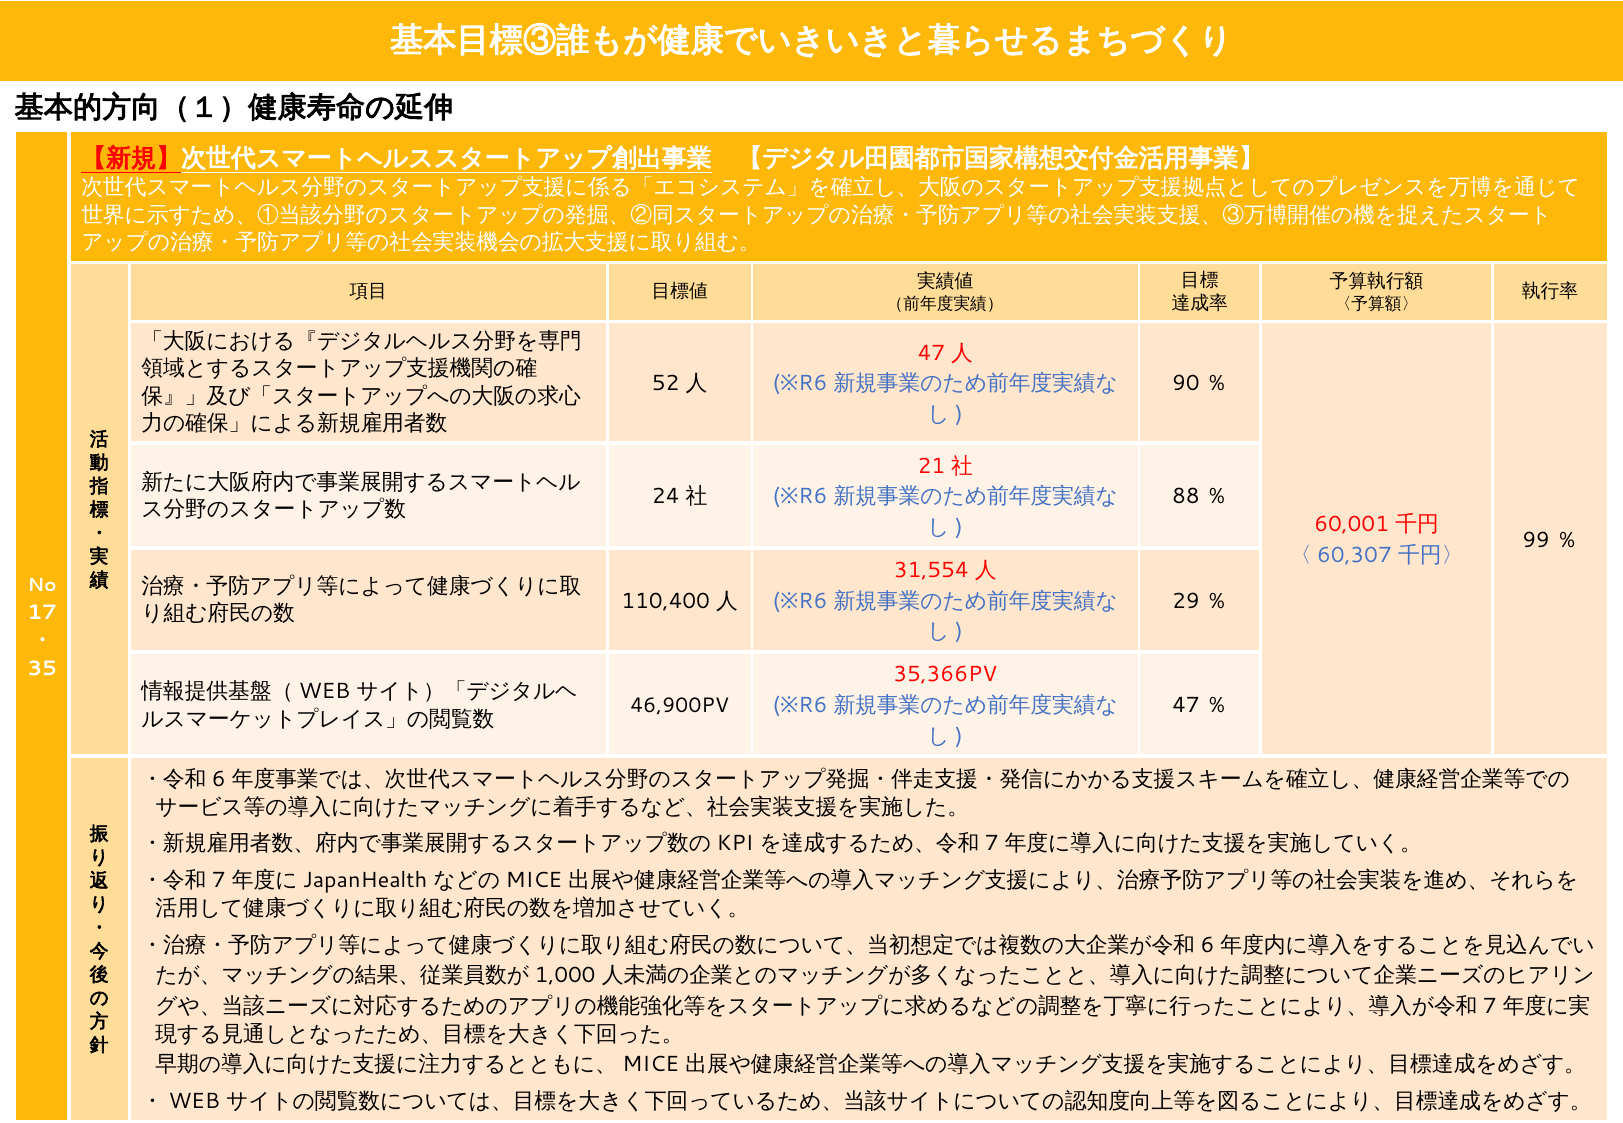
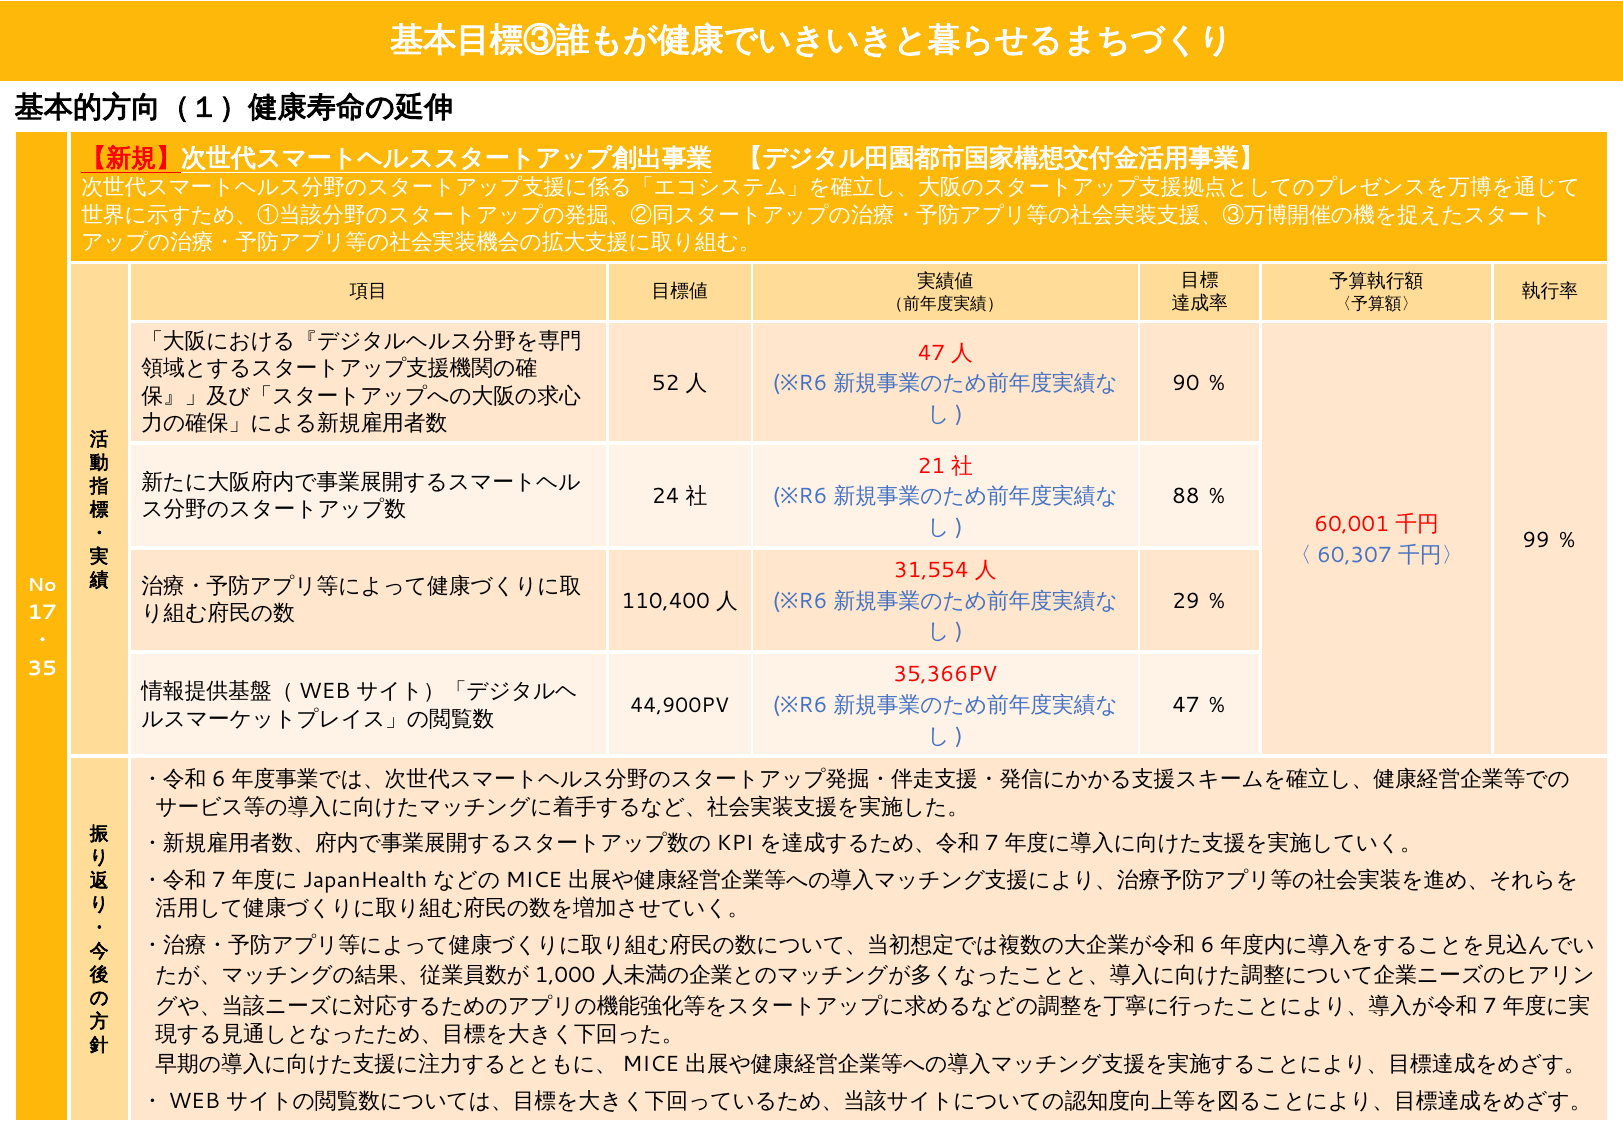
46,900PV: 46,900PV -> 44,900PV
